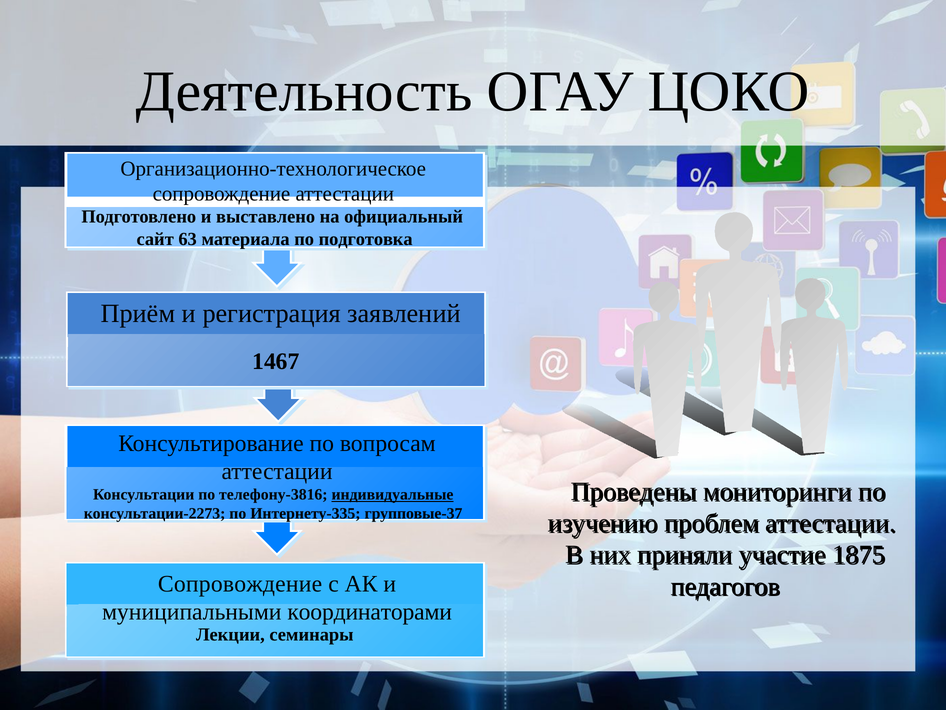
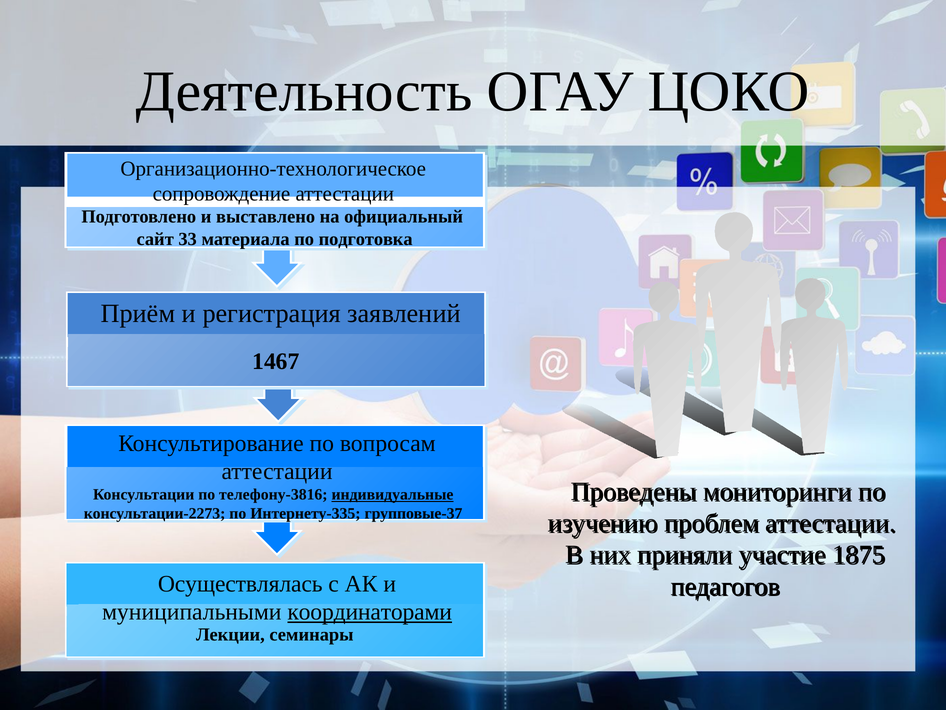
63: 63 -> 33
Сопровождение at (240, 583): Сопровождение -> Осуществлялась
координаторами underline: none -> present
